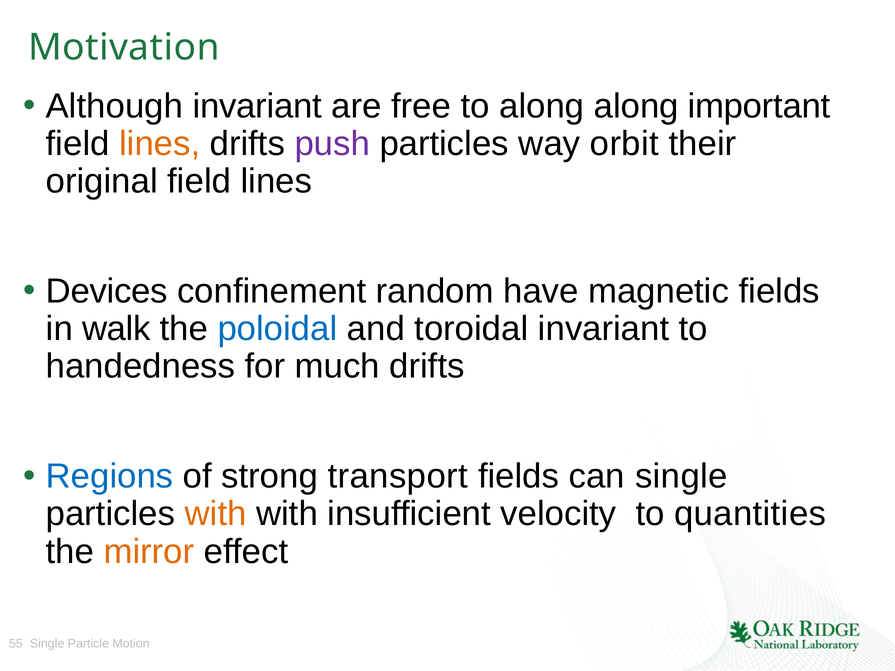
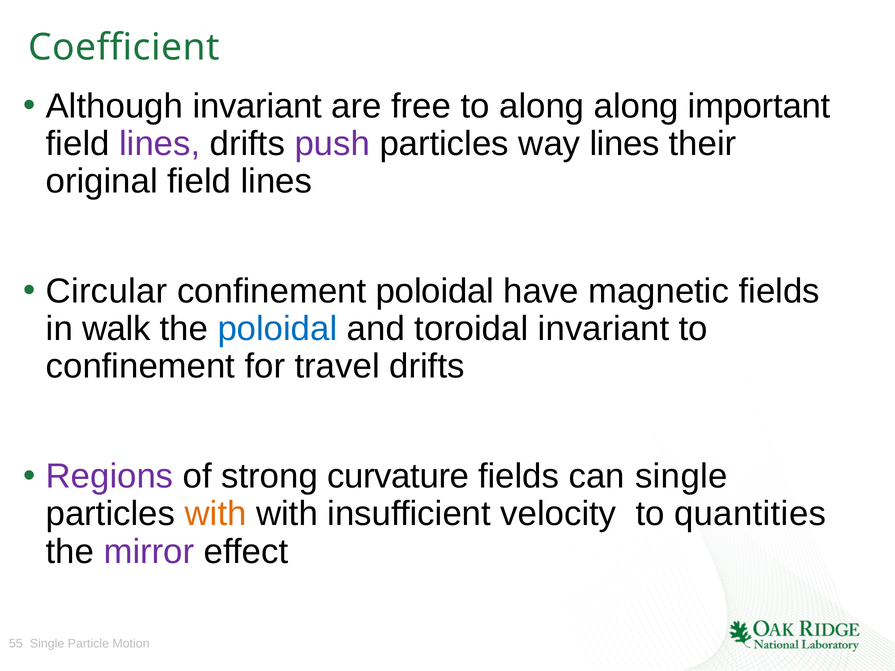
Motivation: Motivation -> Coefficient
lines at (160, 144) colour: orange -> purple
way orbit: orbit -> lines
Devices: Devices -> Circular
confinement random: random -> poloidal
handedness at (140, 367): handedness -> confinement
much: much -> travel
Regions colour: blue -> purple
transport: transport -> curvature
mirror colour: orange -> purple
